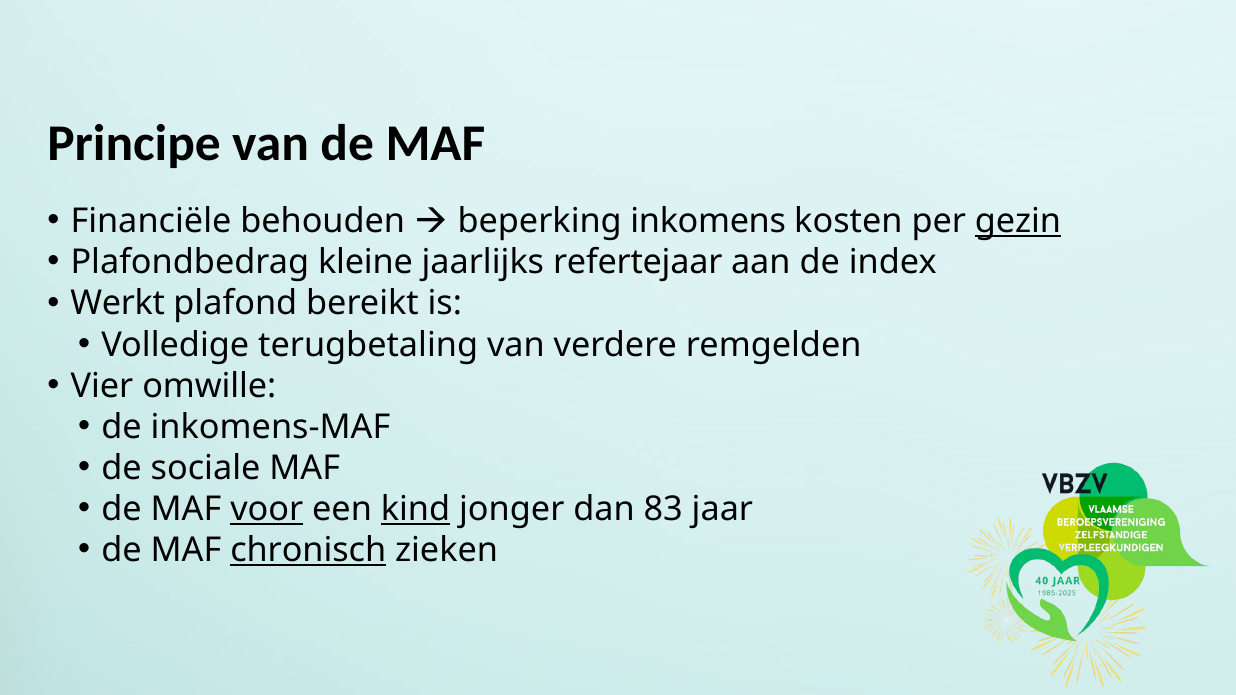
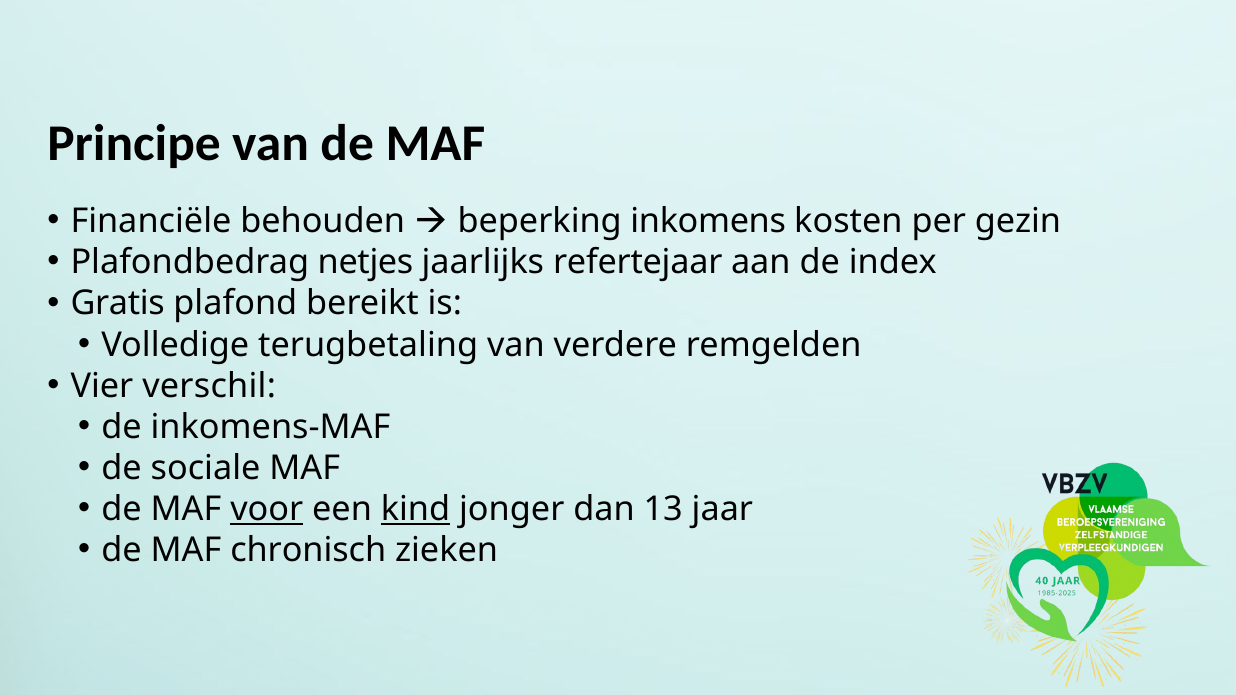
gezin underline: present -> none
kleine: kleine -> netjes
Werkt: Werkt -> Gratis
omwille: omwille -> verschil
83: 83 -> 13
chronisch underline: present -> none
